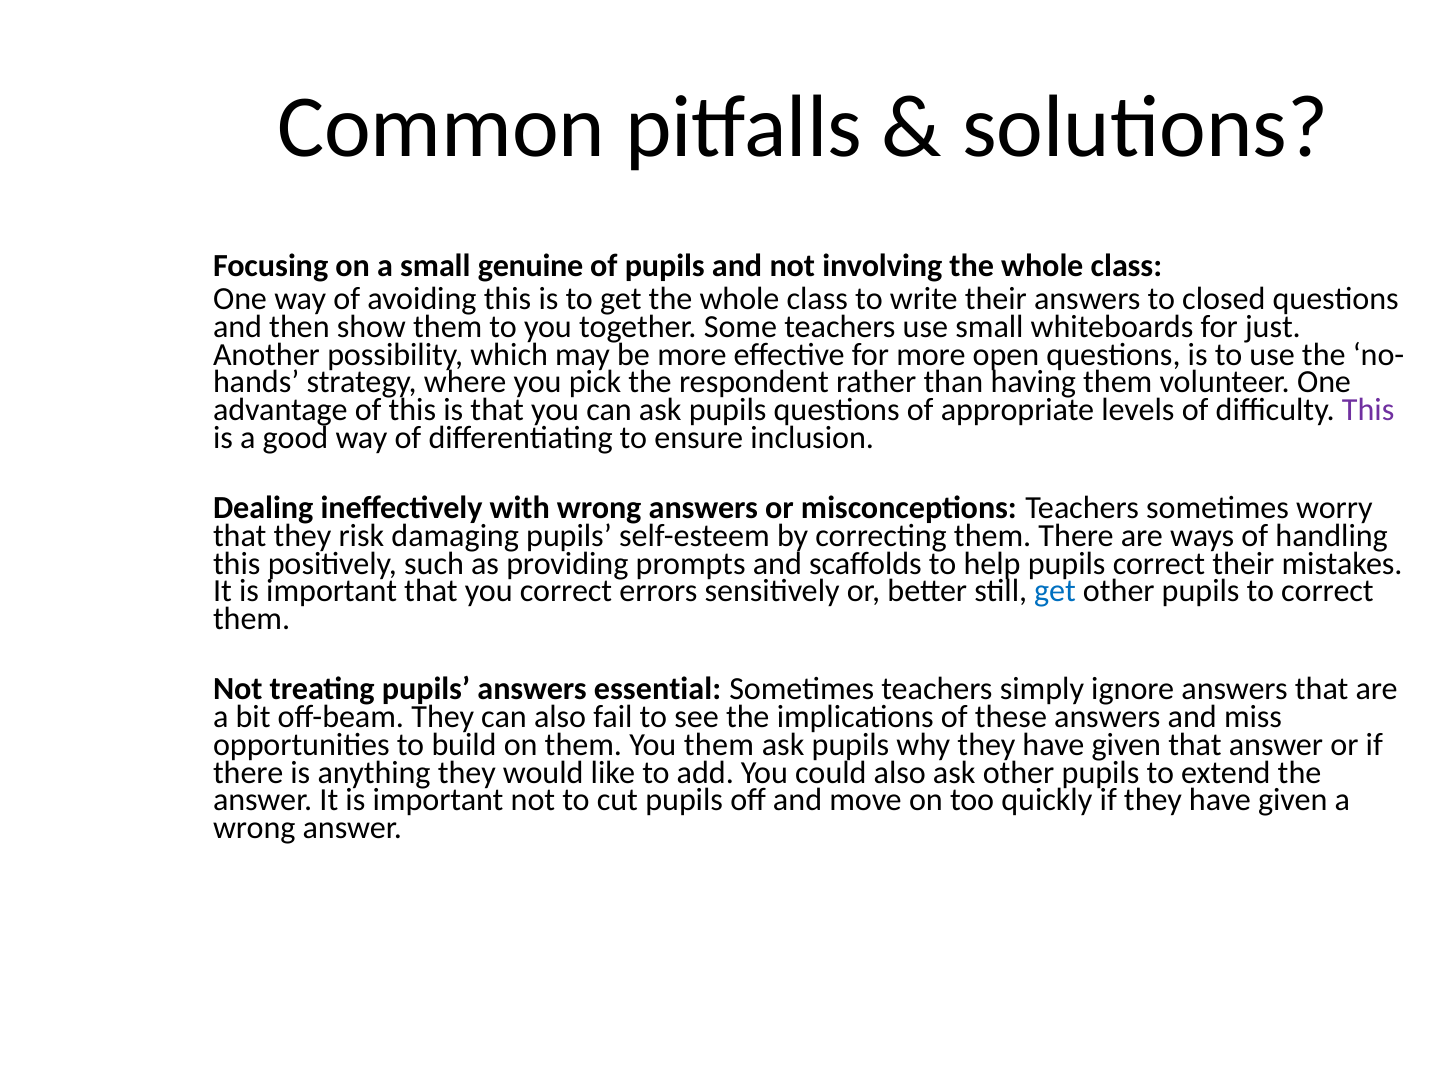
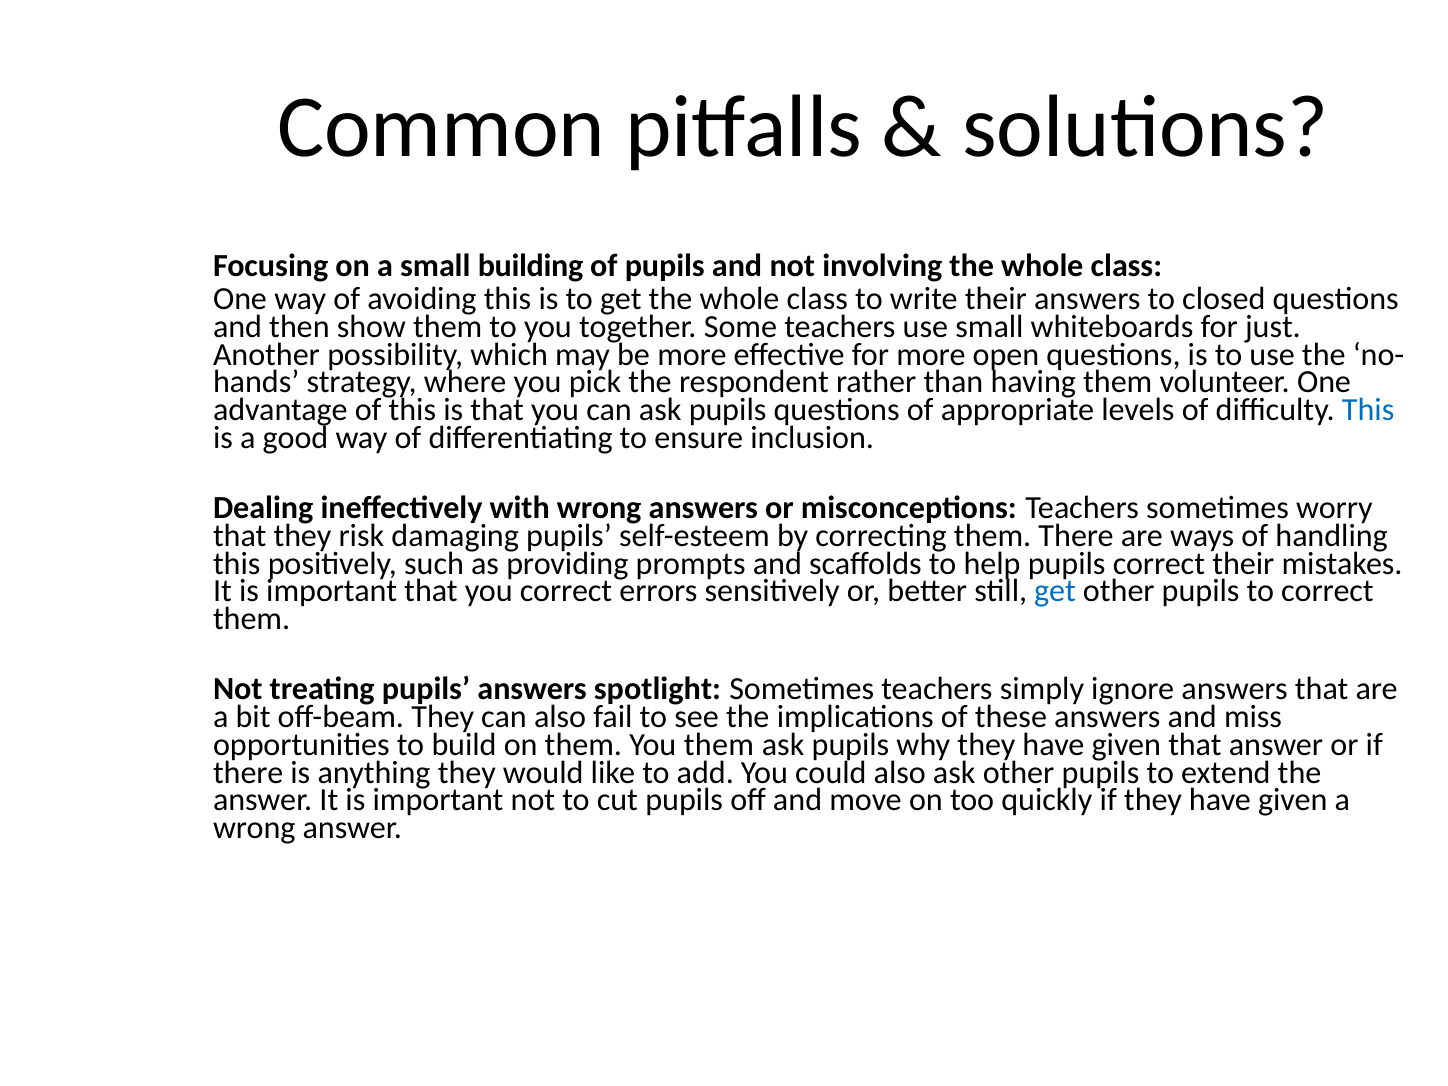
genuine: genuine -> building
This at (1368, 410) colour: purple -> blue
essential: essential -> spotlight
